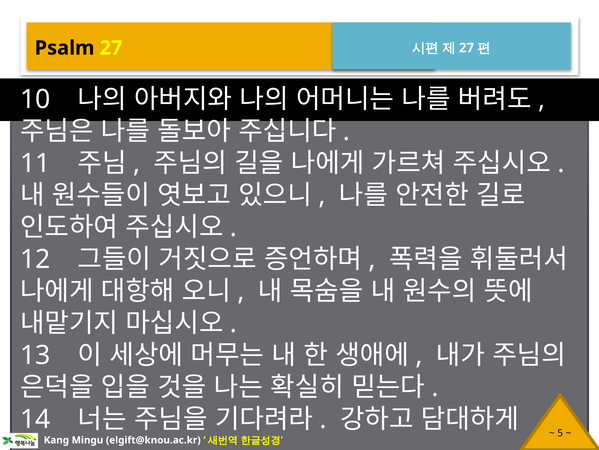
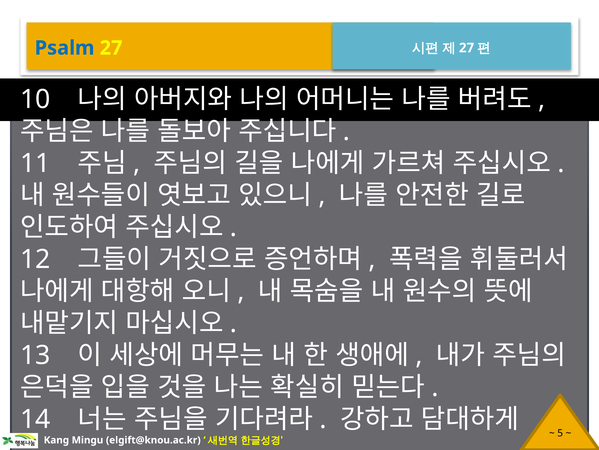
Psalm colour: black -> blue
